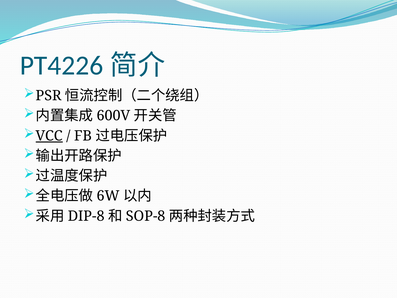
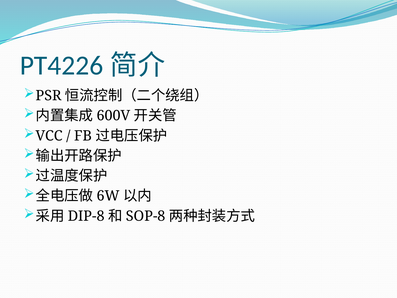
VCC underline: present -> none
